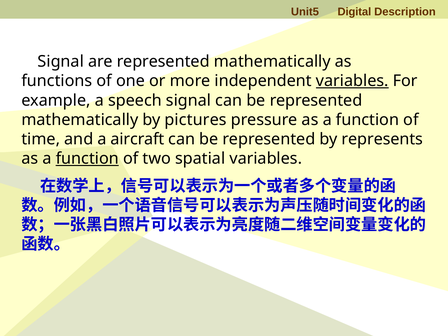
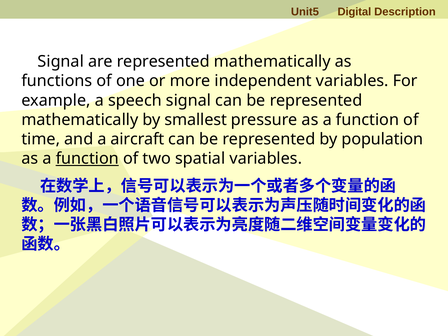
variables at (352, 81) underline: present -> none
pictures: pictures -> smallest
represents: represents -> population
